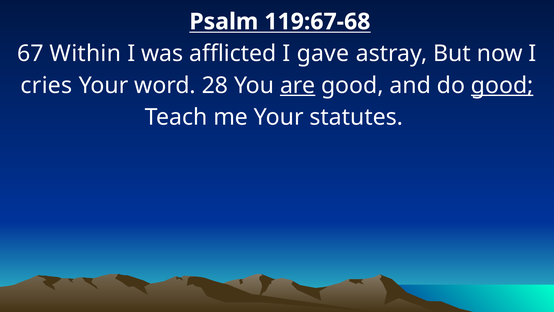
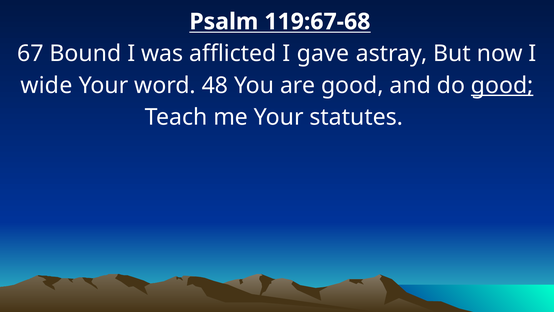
Within: Within -> Bound
cries: cries -> wide
28: 28 -> 48
are underline: present -> none
